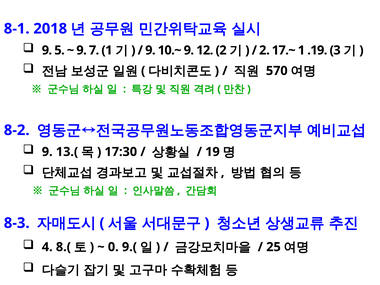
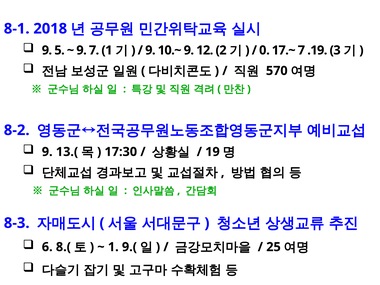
2 at (264, 50): 2 -> 0
17.~ 1: 1 -> 7
4: 4 -> 6
0 at (113, 247): 0 -> 1
